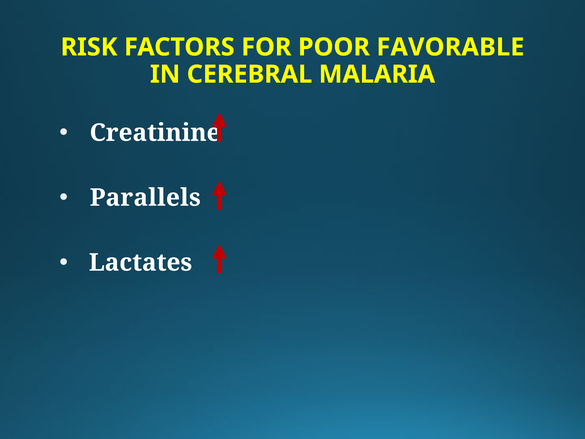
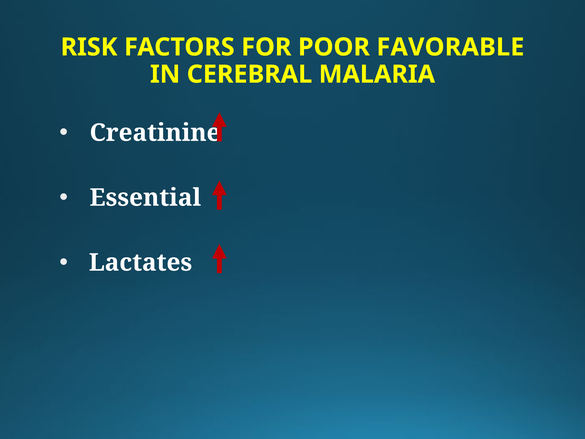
Parallels: Parallels -> Essential
